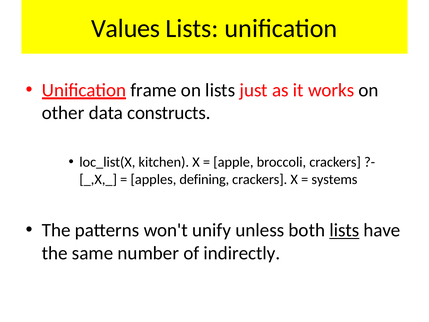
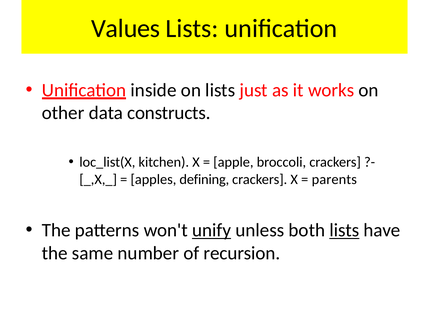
frame: frame -> inside
systems: systems -> parents
unify underline: none -> present
indirectly: indirectly -> recursion
